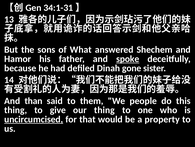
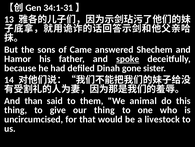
What: What -> Came
people: people -> animal
uncircumcised underline: present -> none
property: property -> livestock
